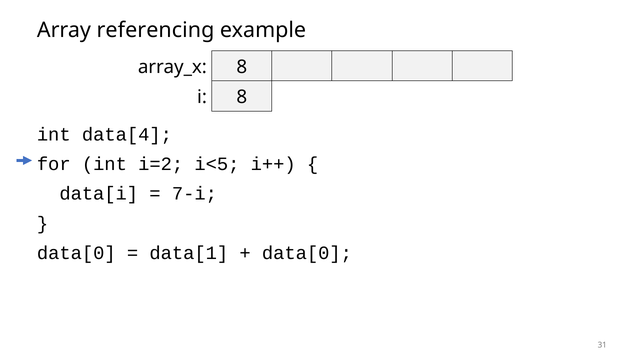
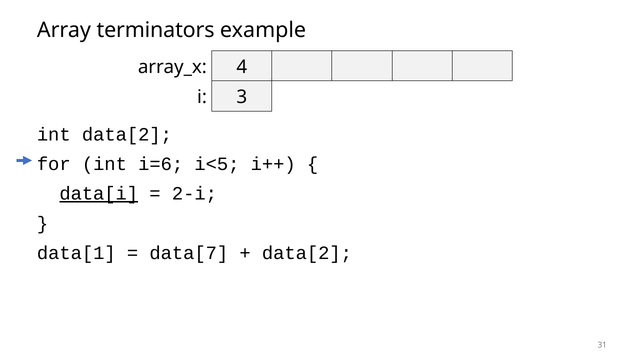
referencing: referencing -> terminators
8 at (242, 67): 8 -> 4
i 8: 8 -> 3
int data[4: data[4 -> data[2
i=2: i=2 -> i=6
data[i underline: none -> present
7-i: 7-i -> 2-i
data[0 at (76, 253): data[0 -> data[1
data[1: data[1 -> data[7
data[0 at (307, 253): data[0 -> data[2
